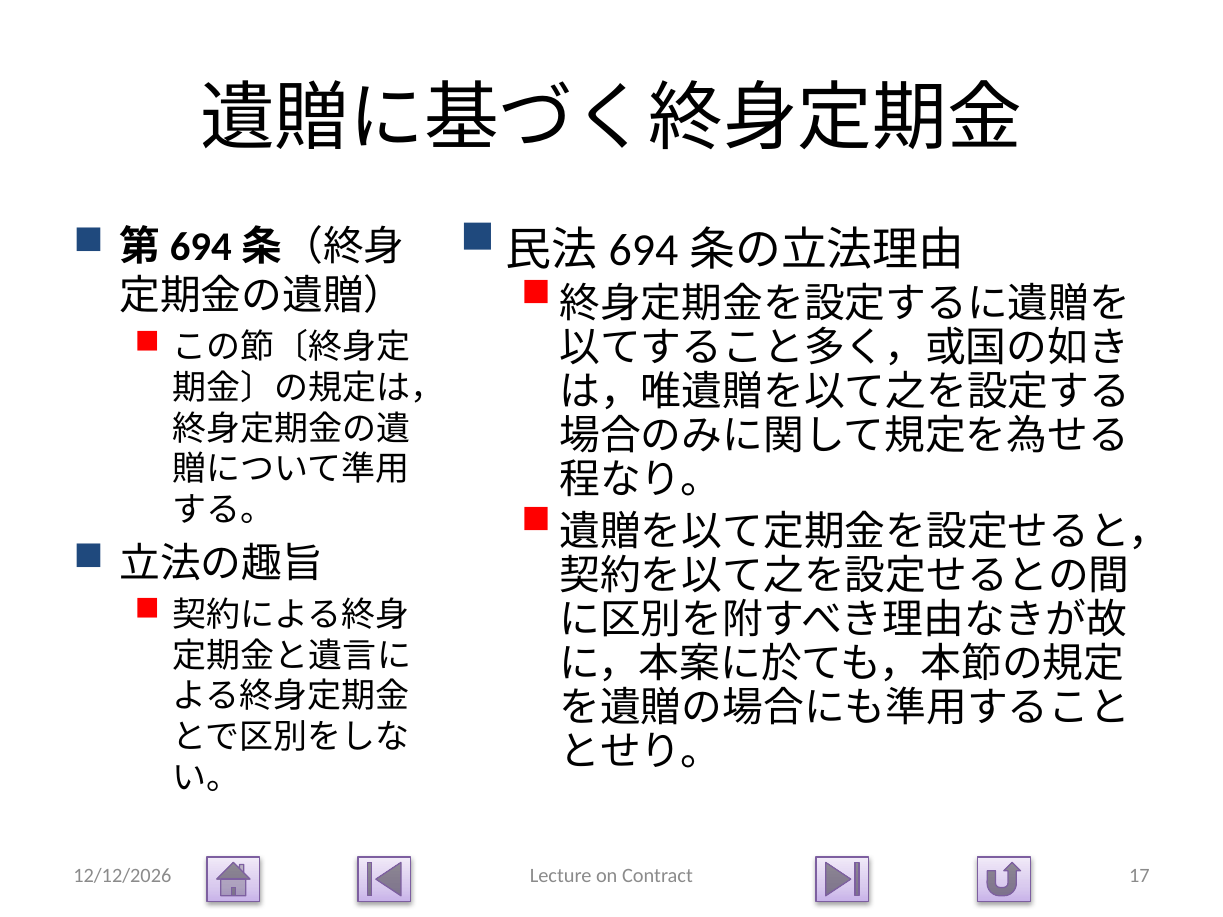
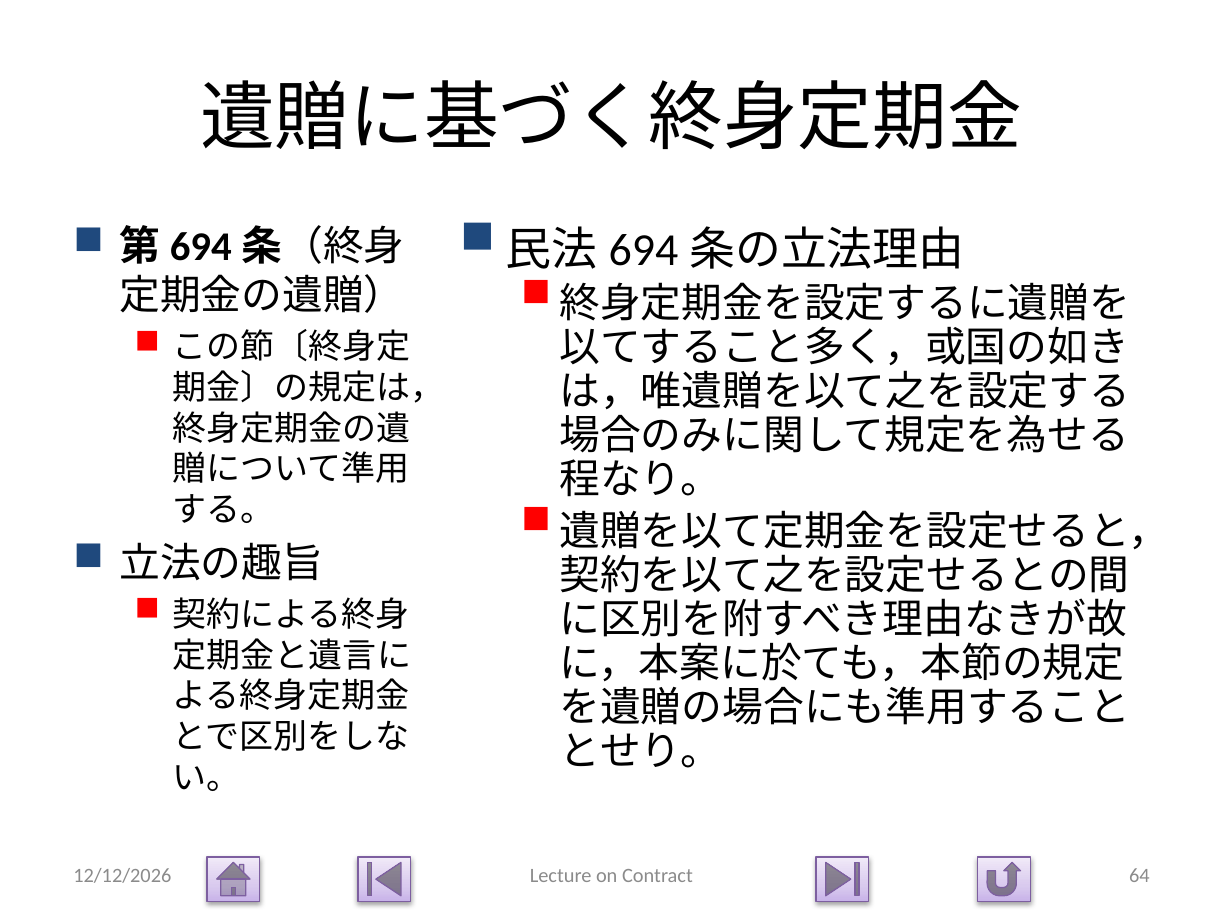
17: 17 -> 64
